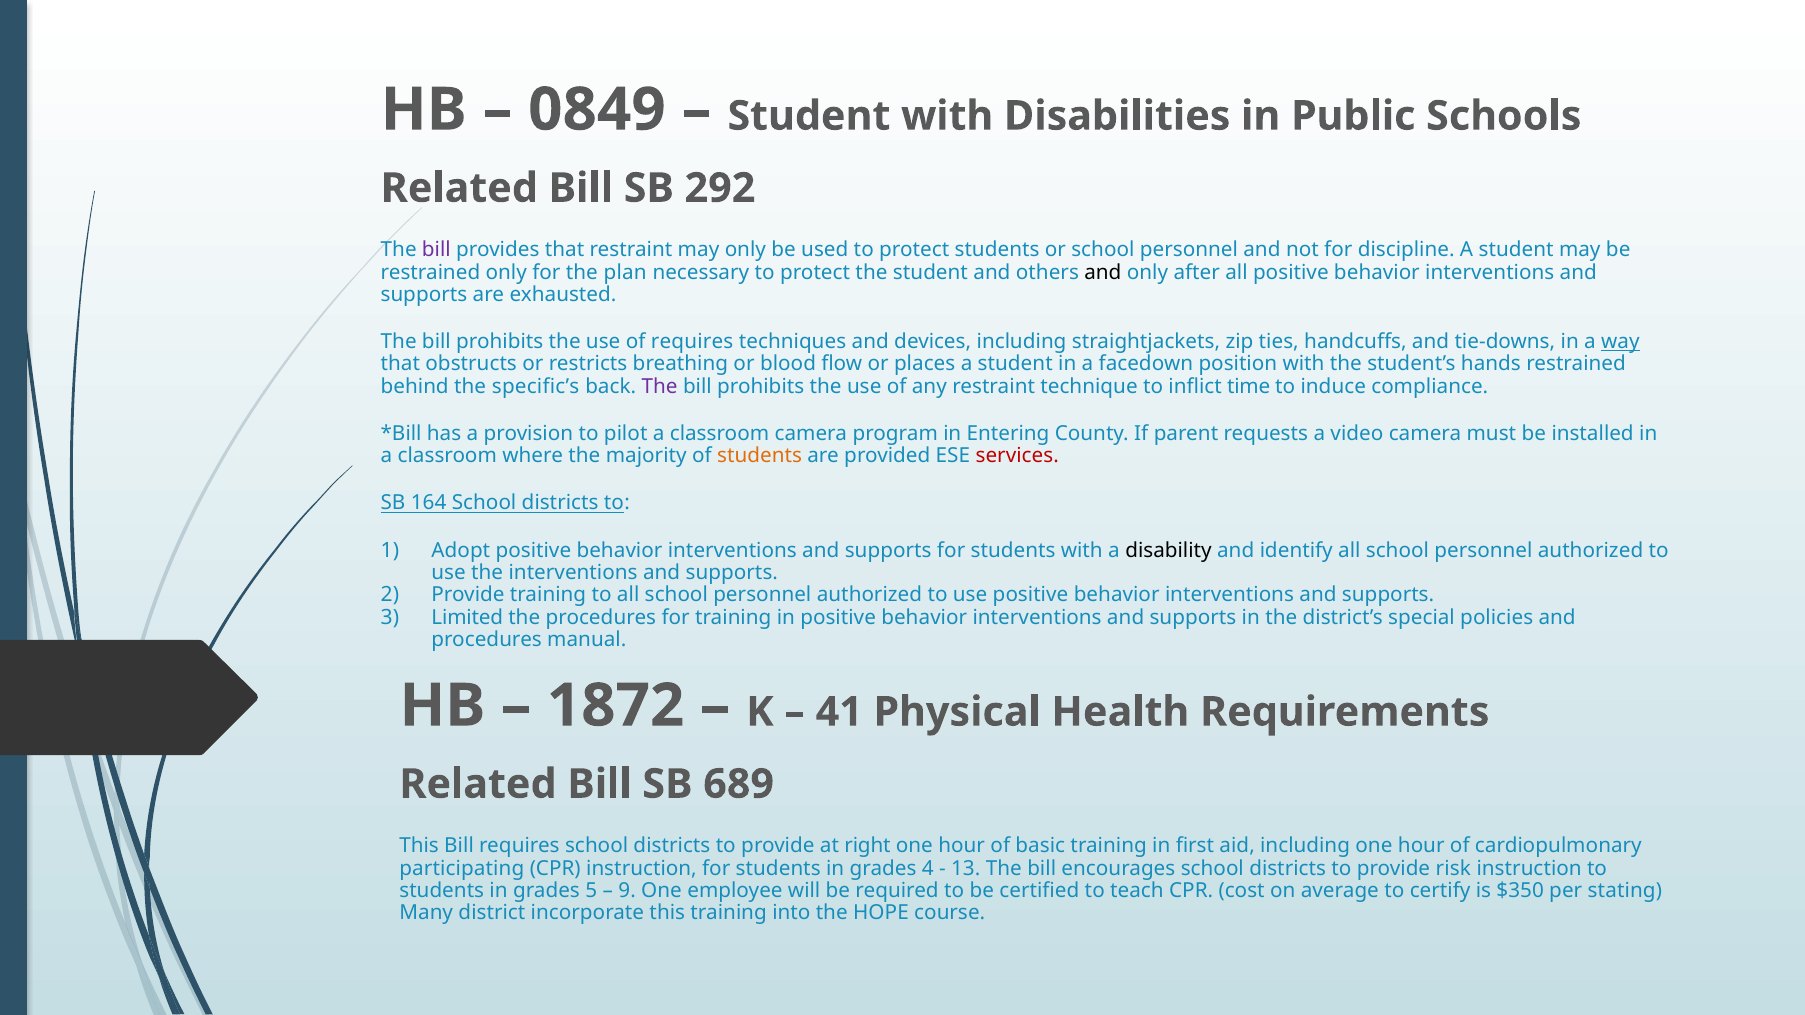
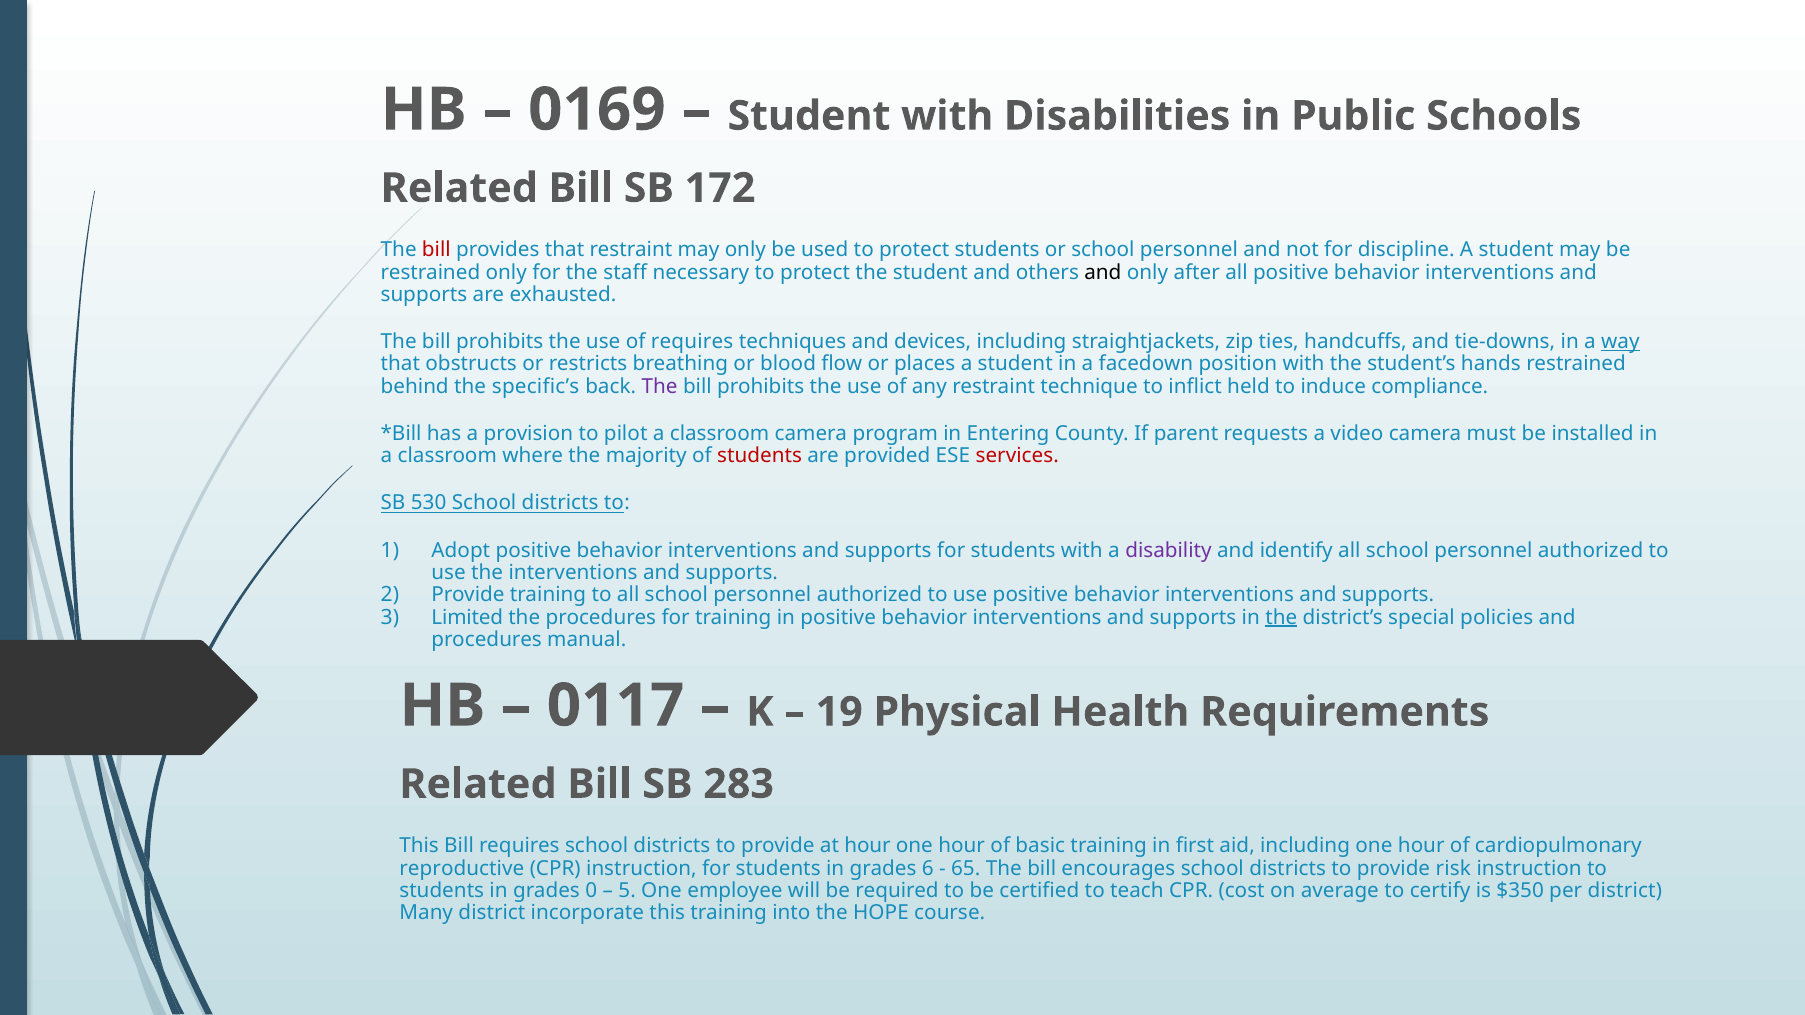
0849: 0849 -> 0169
292: 292 -> 172
bill at (436, 250) colour: purple -> red
plan: plan -> staff
time: time -> held
students at (760, 456) colour: orange -> red
164: 164 -> 530
disability colour: black -> purple
the at (1281, 617) underline: none -> present
1872: 1872 -> 0117
41: 41 -> 19
689: 689 -> 283
at right: right -> hour
participating: participating -> reproductive
4: 4 -> 6
13: 13 -> 65
5: 5 -> 0
9: 9 -> 5
per stating: stating -> district
